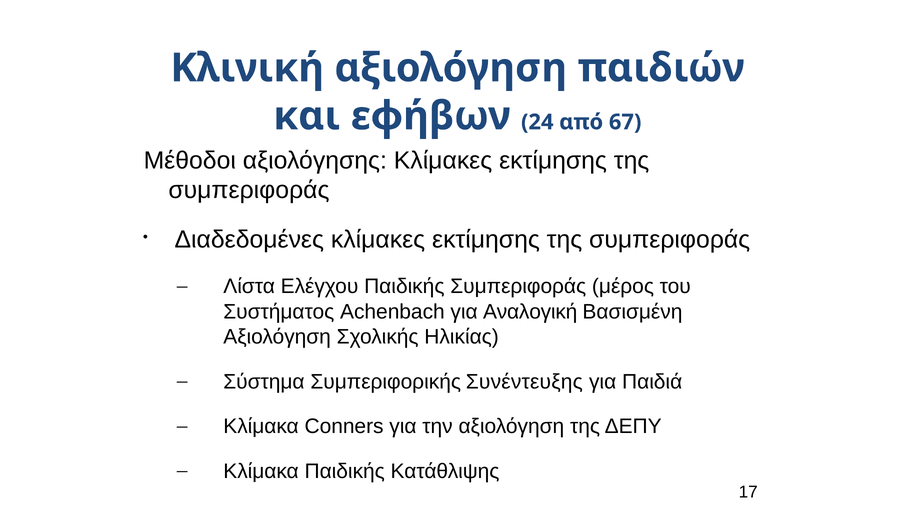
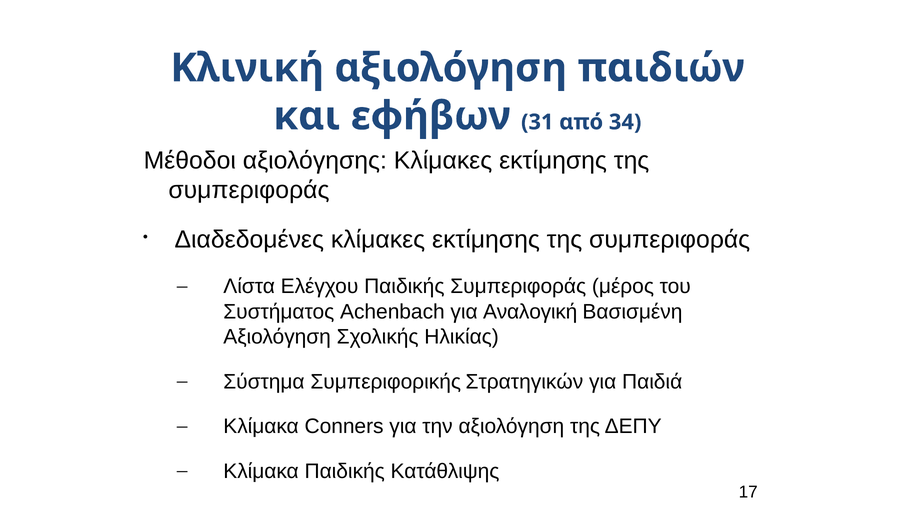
24: 24 -> 31
67: 67 -> 34
Συνέντευξης: Συνέντευξης -> Στρατηγικών
